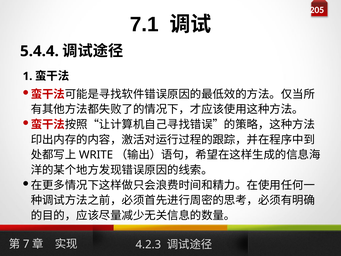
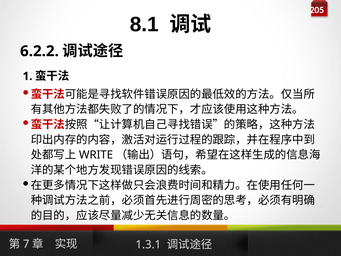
7.1: 7.1 -> 8.1
5.4.4: 5.4.4 -> 6.2.2
4.2.3: 4.2.3 -> 1.3.1
